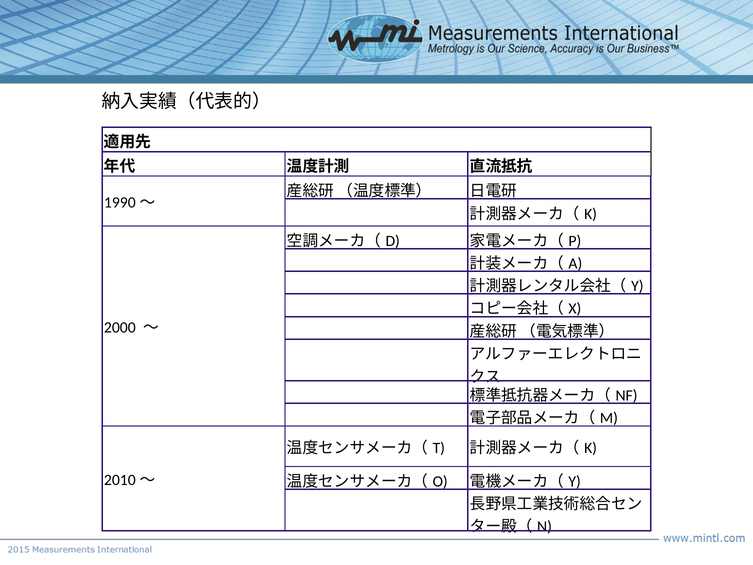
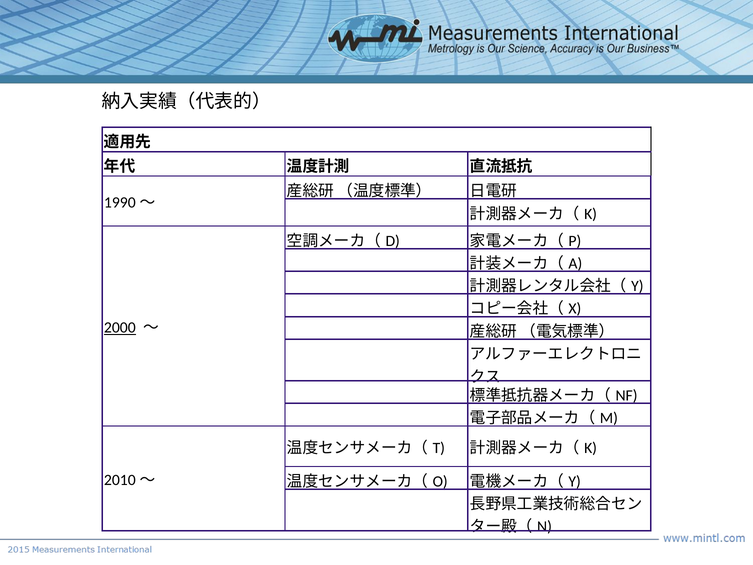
2000 underline: none -> present
